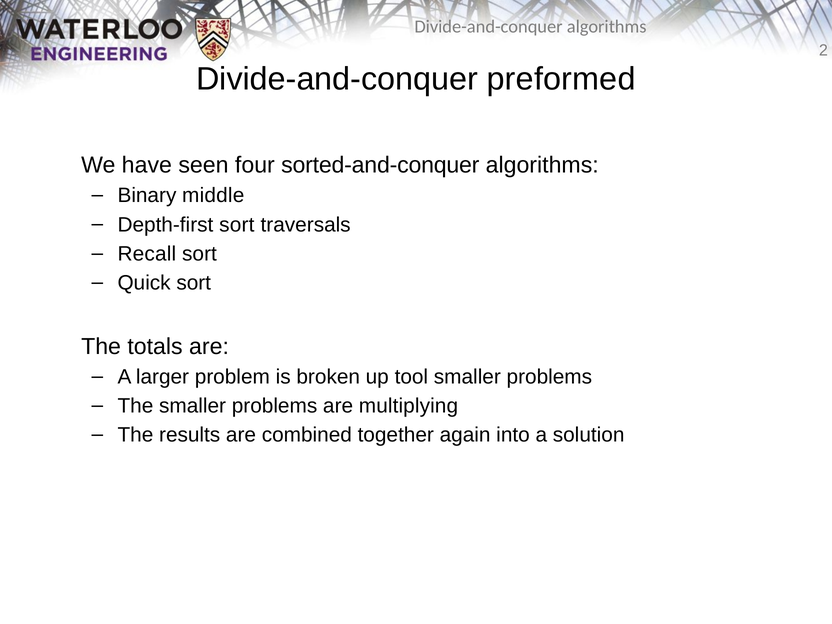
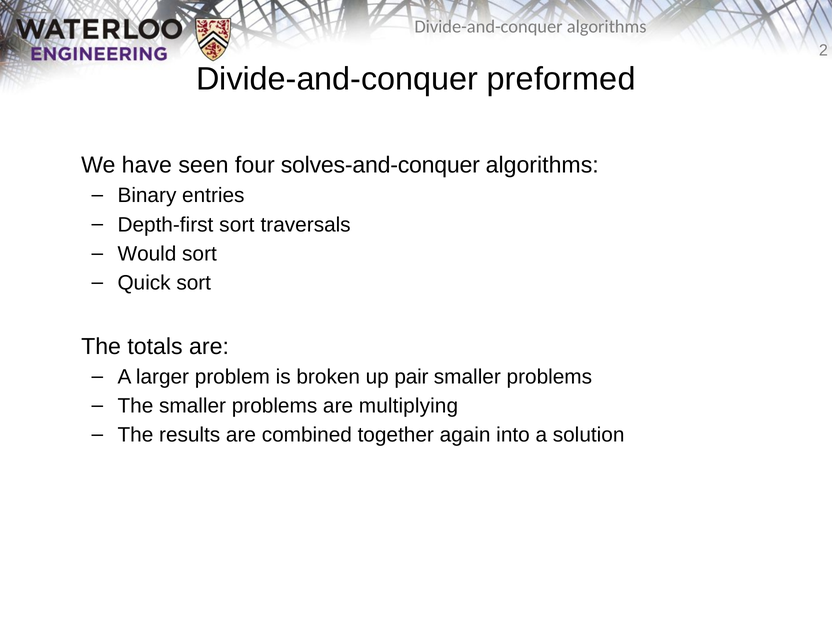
sorted-and-conquer: sorted-and-conquer -> solves-and-conquer
middle: middle -> entries
Recall: Recall -> Would
tool: tool -> pair
